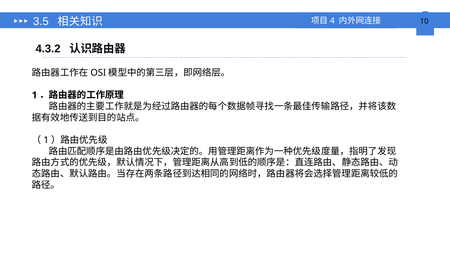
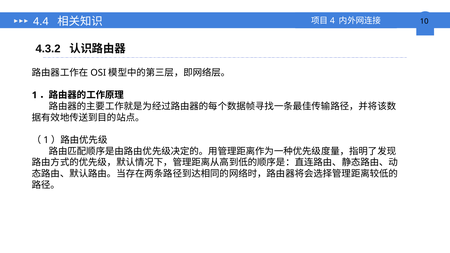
3.5: 3.5 -> 4.4
